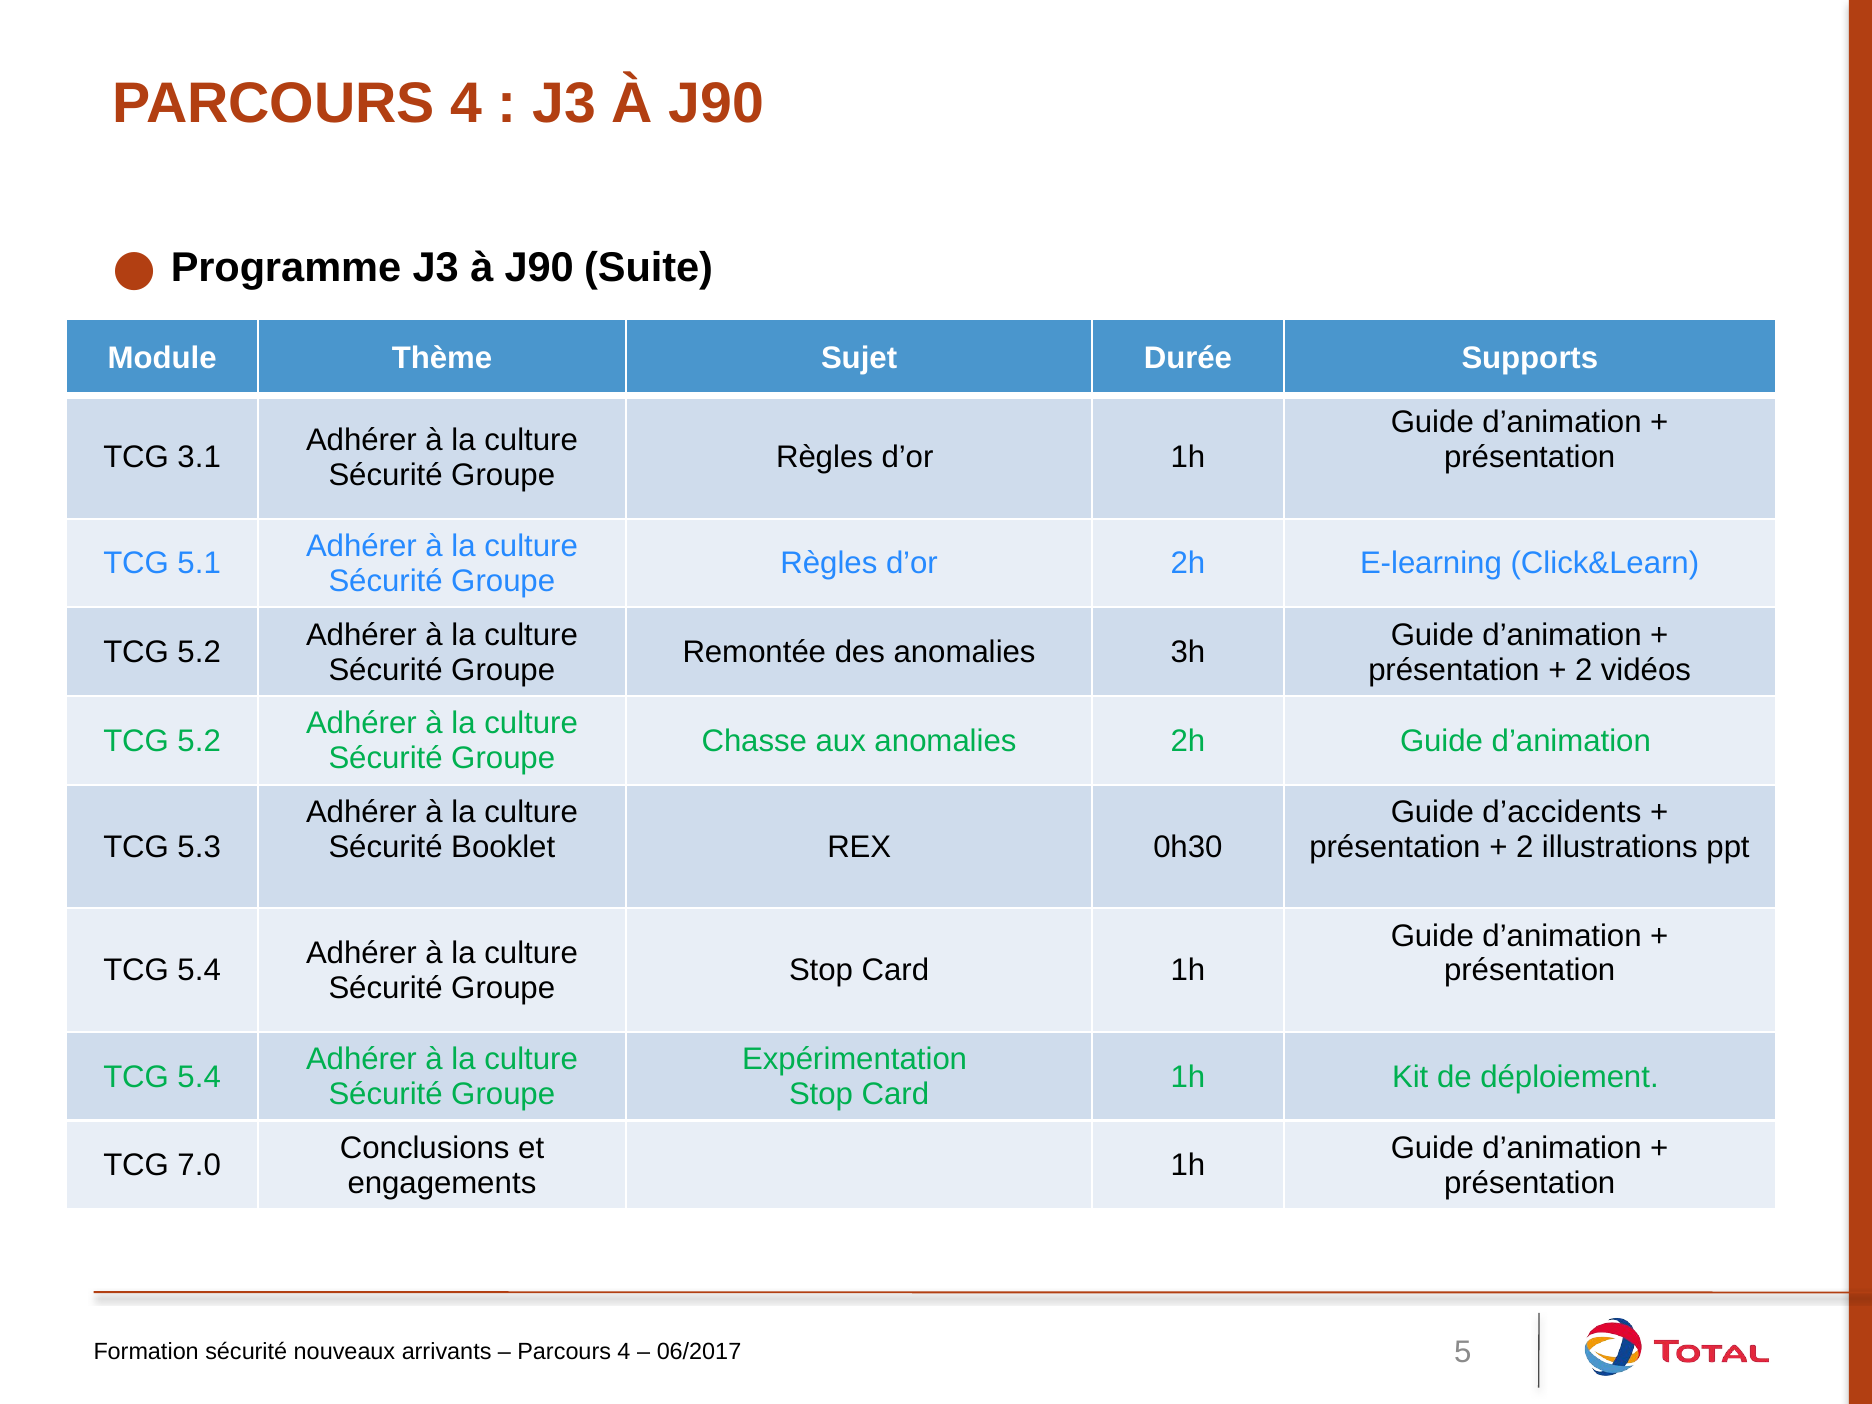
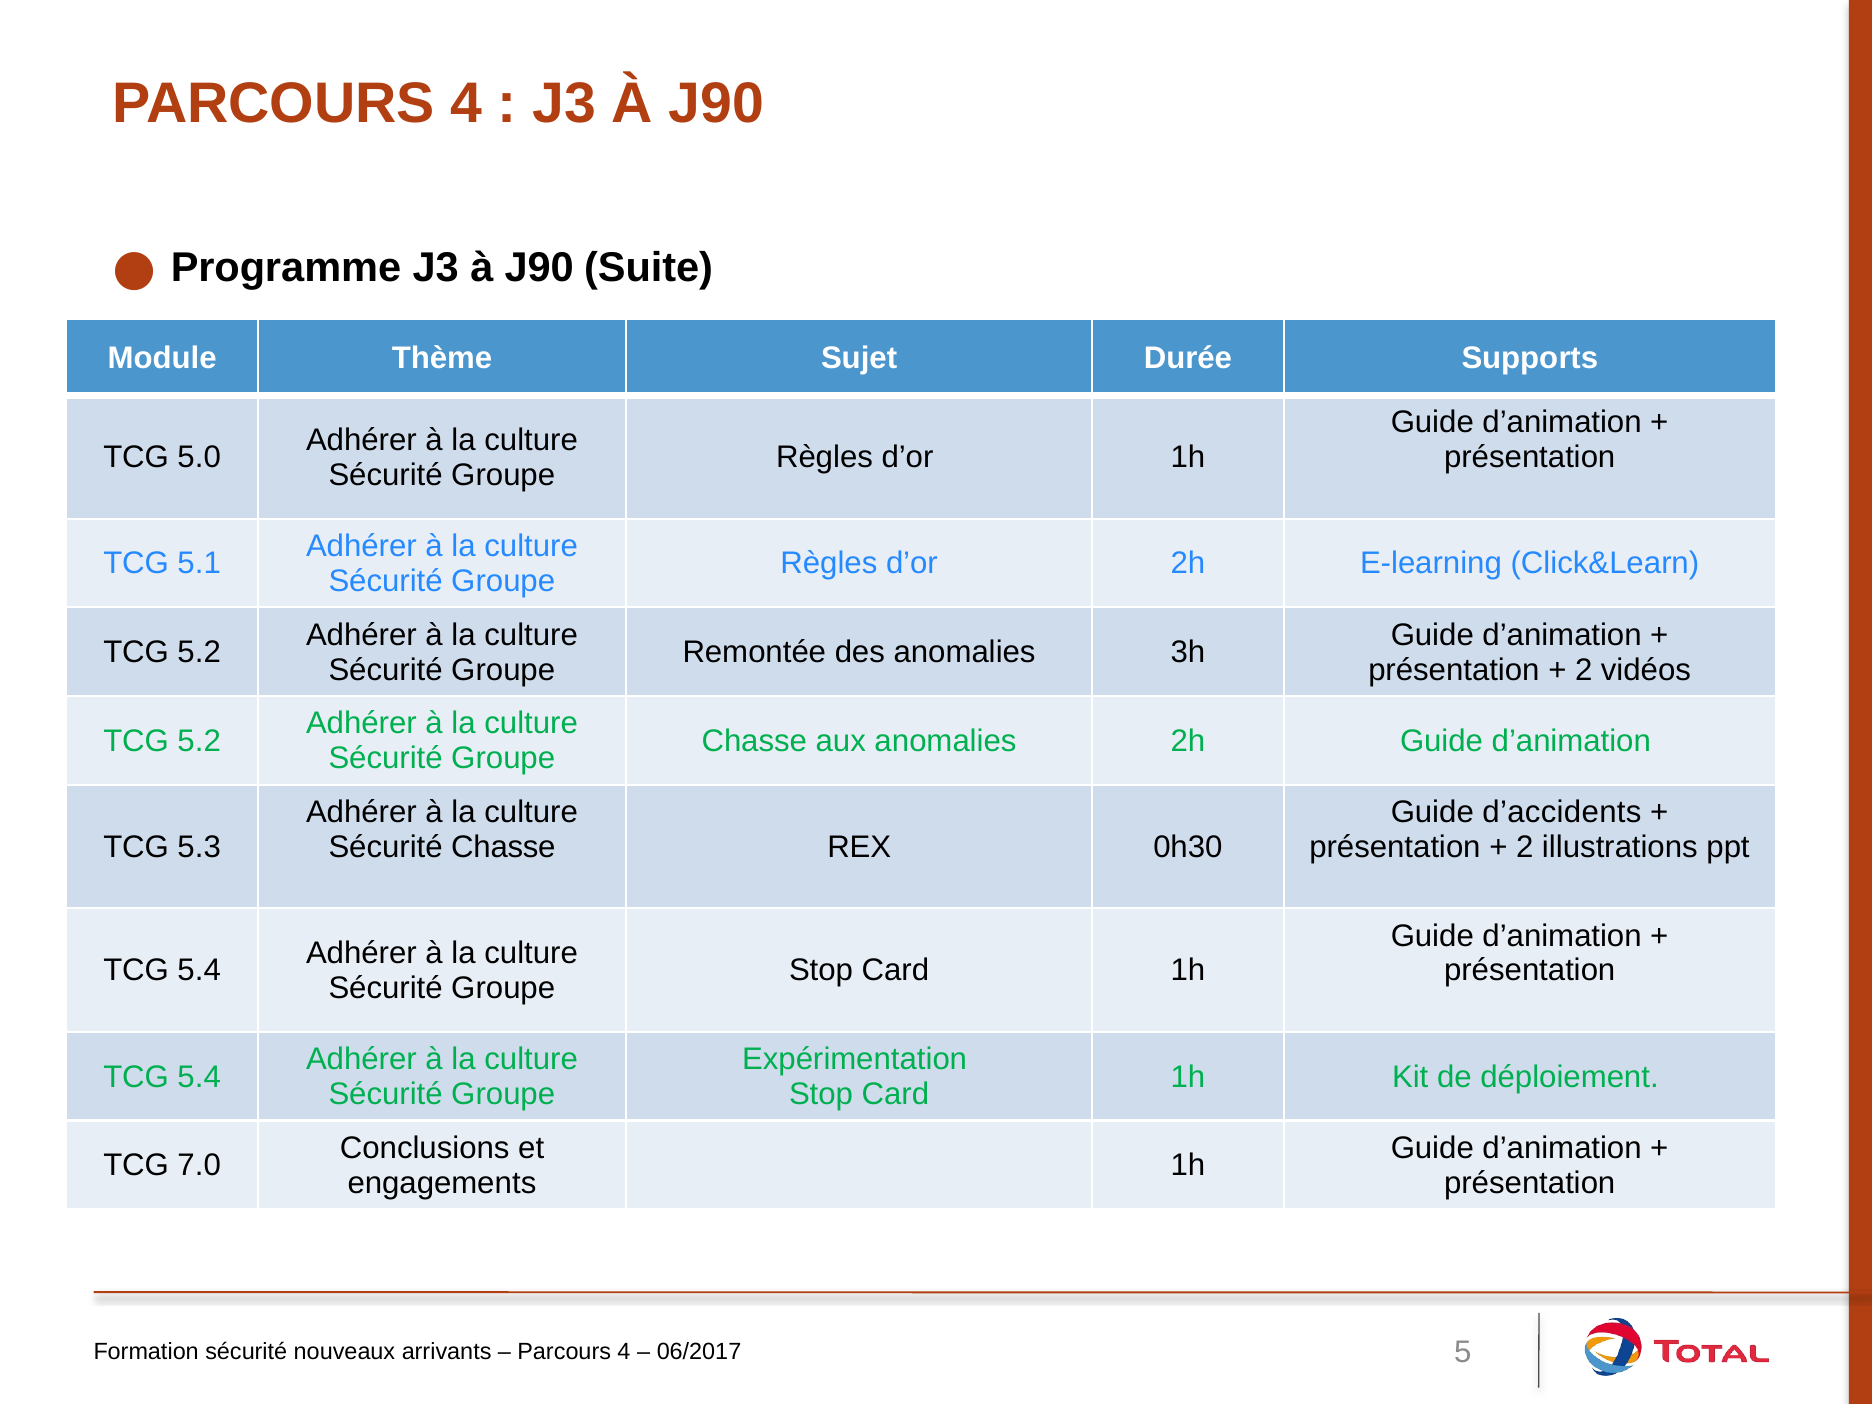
3.1: 3.1 -> 5.0
Sécurité Booklet: Booklet -> Chasse
